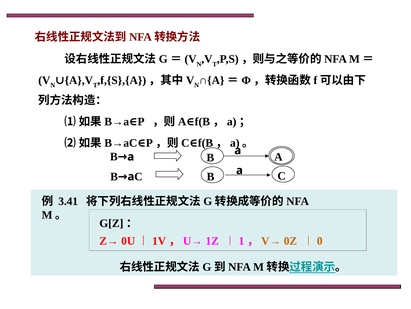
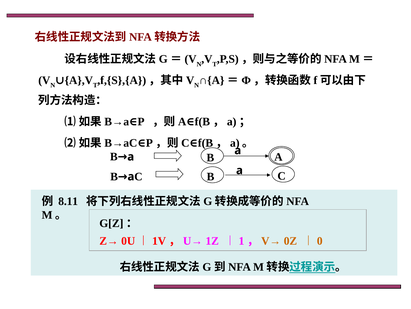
3.41: 3.41 -> 8.11
